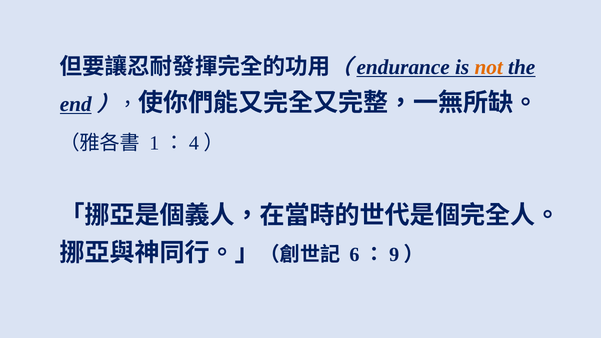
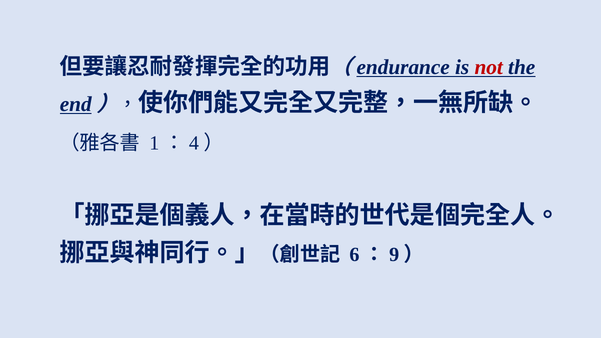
not colour: orange -> red
